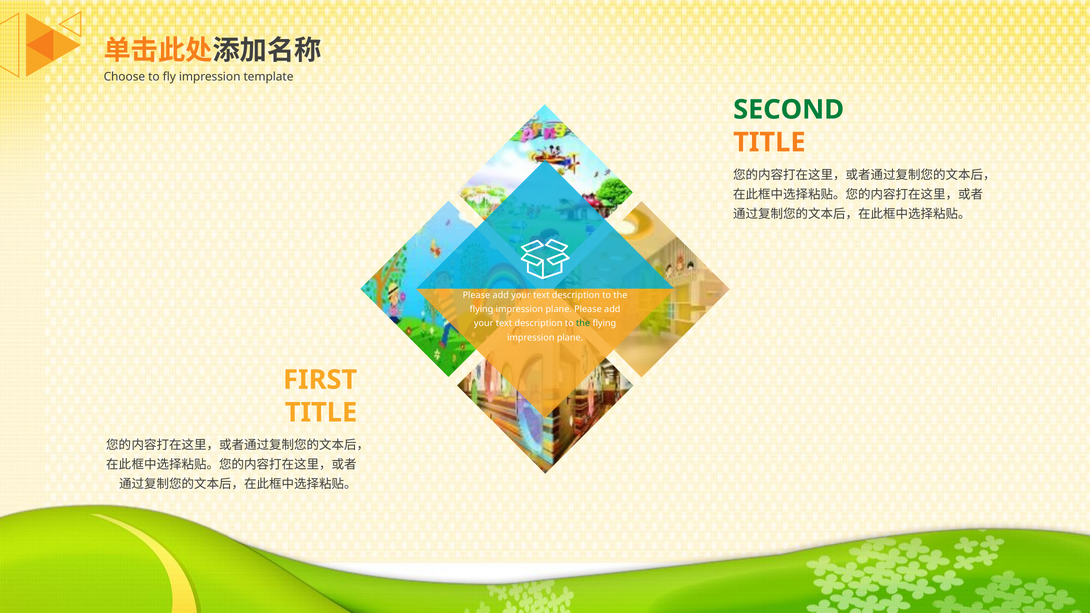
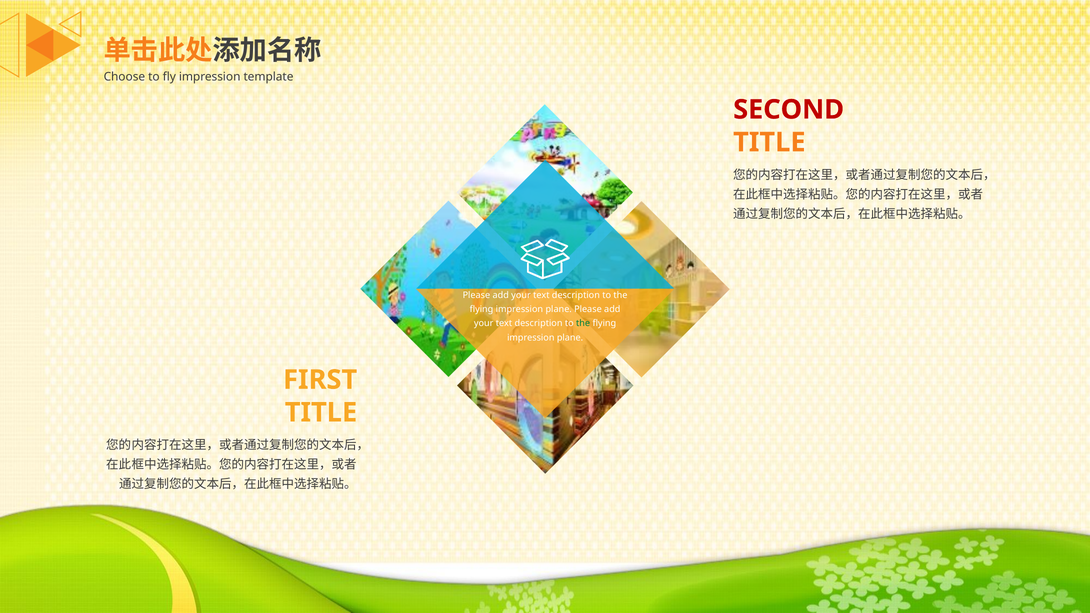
SECOND colour: green -> red
